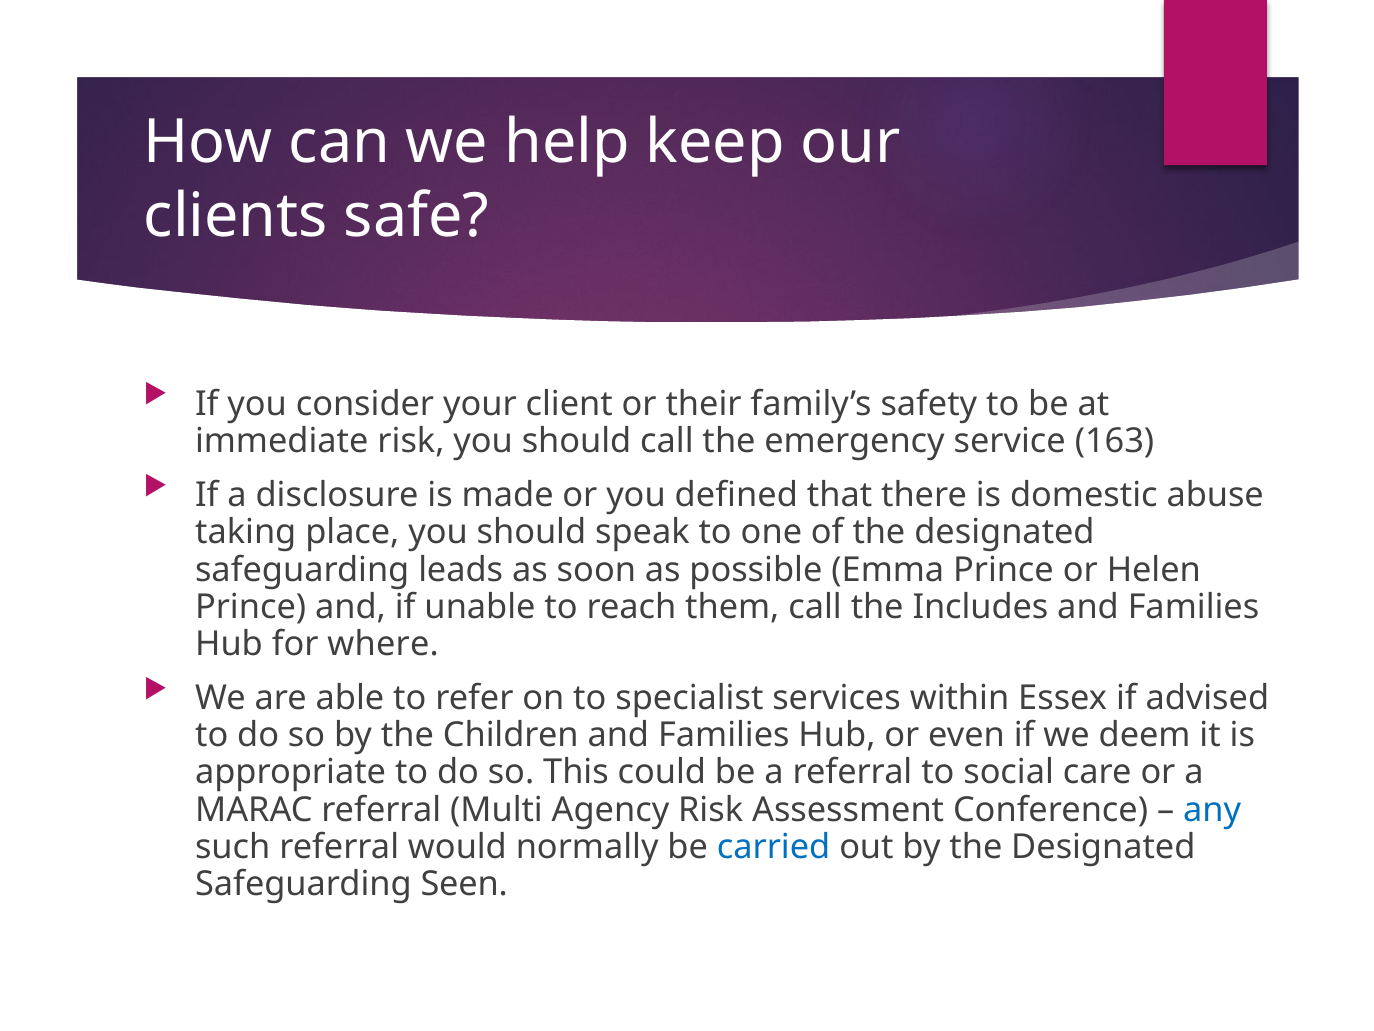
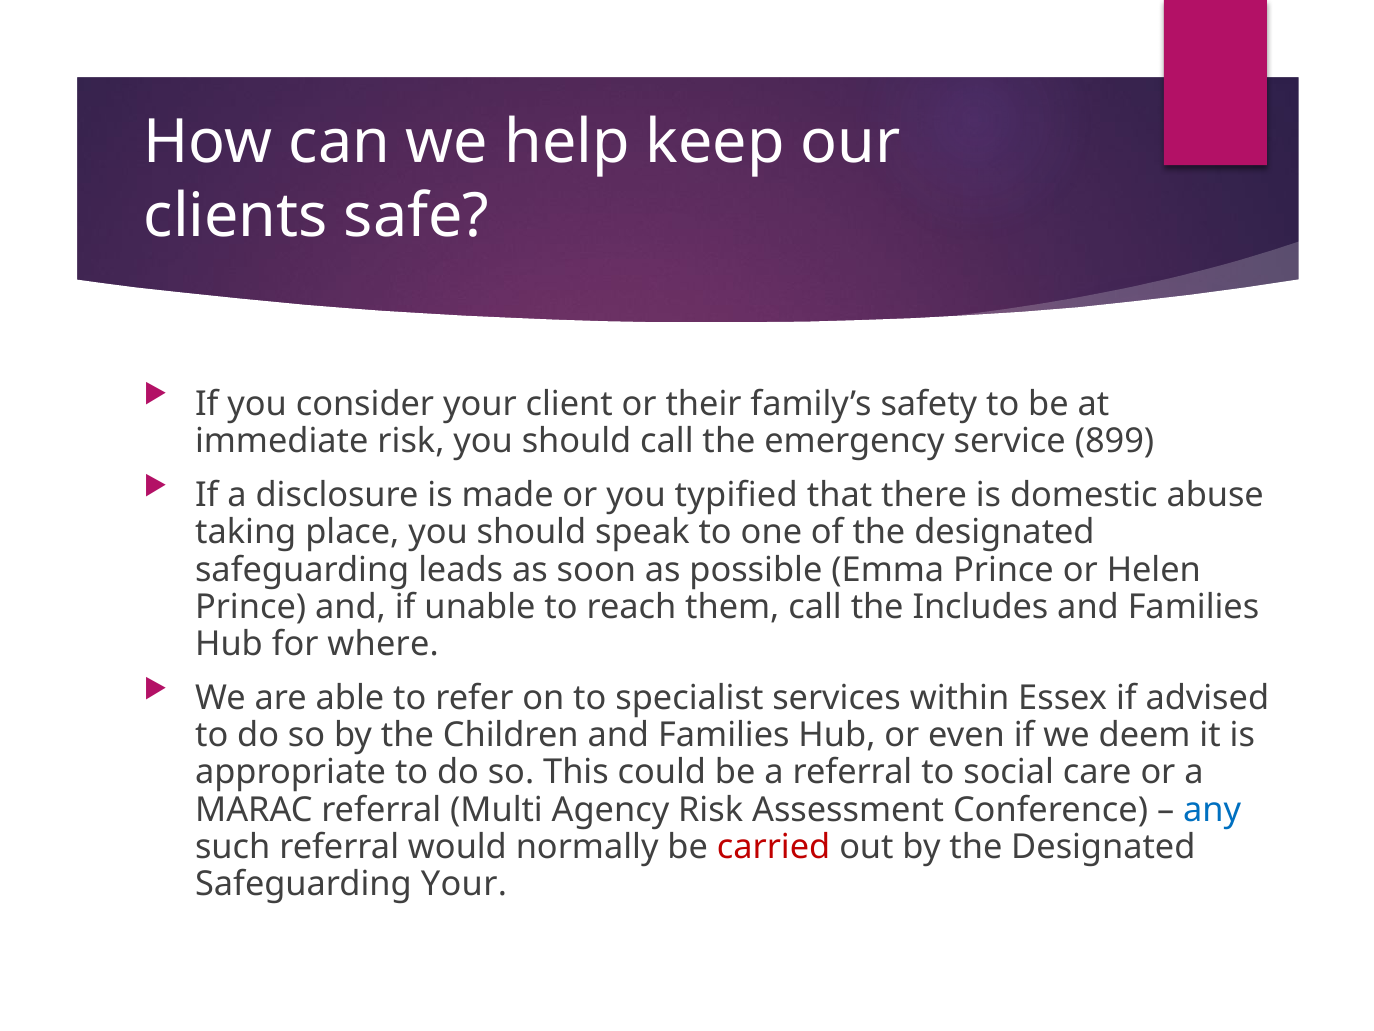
163: 163 -> 899
defined: defined -> typified
carried colour: blue -> red
Safeguarding Seen: Seen -> Your
